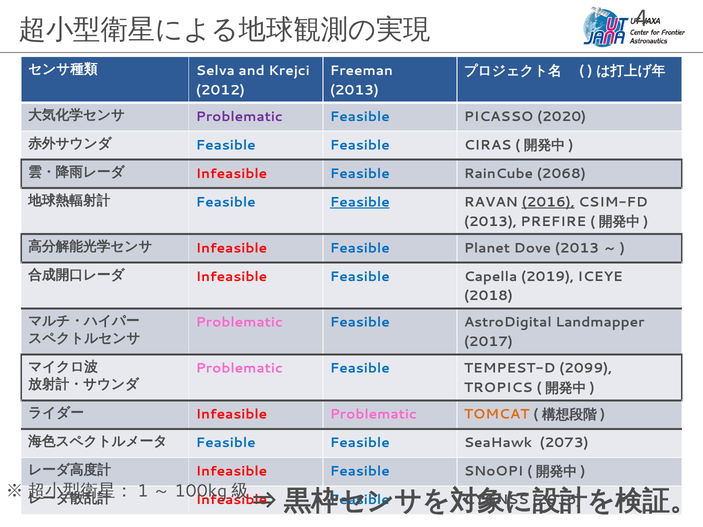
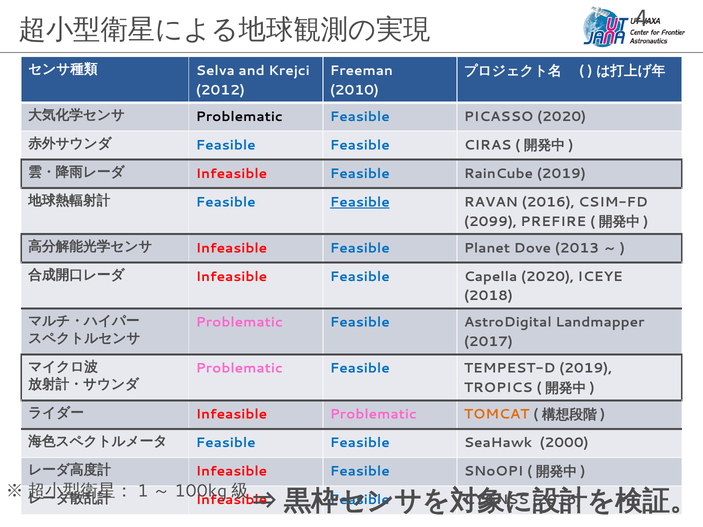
2013 at (354, 90): 2013 -> 2010
Problematic at (239, 117) colour: purple -> black
RainCube 2068: 2068 -> 2019
2016 at (548, 202) underline: present -> none
2013 at (490, 222): 2013 -> 2099
Capella 2019: 2019 -> 2020
TEMPEST-D 2099: 2099 -> 2019
2073: 2073 -> 2000
